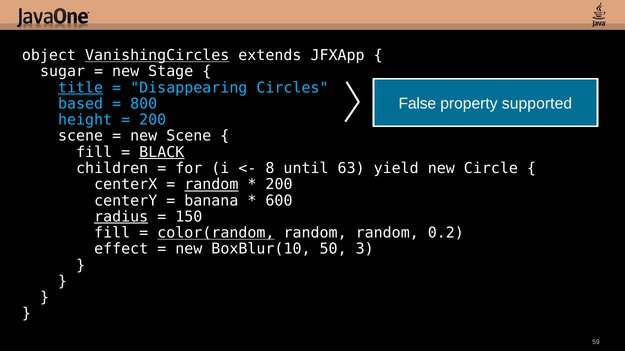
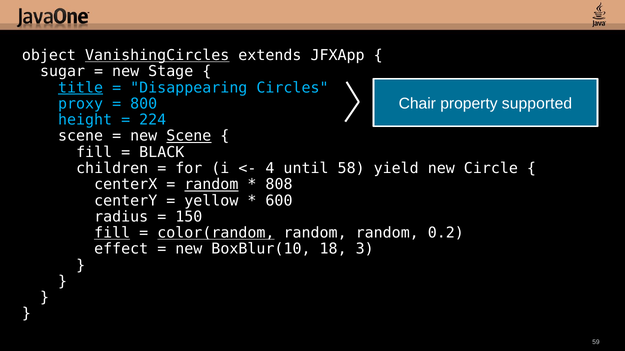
False: False -> Chair
based: based -> proxy
200 at (153, 120): 200 -> 224
Scene at (189, 136) underline: none -> present
BLACK underline: present -> none
8: 8 -> 4
63: 63 -> 58
200 at (279, 185): 200 -> 808
banana: banana -> yellow
radius underline: present -> none
fill at (112, 233) underline: none -> present
50: 50 -> 18
